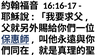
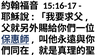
16:16-17: 16:16-17 -> 15:16-17
